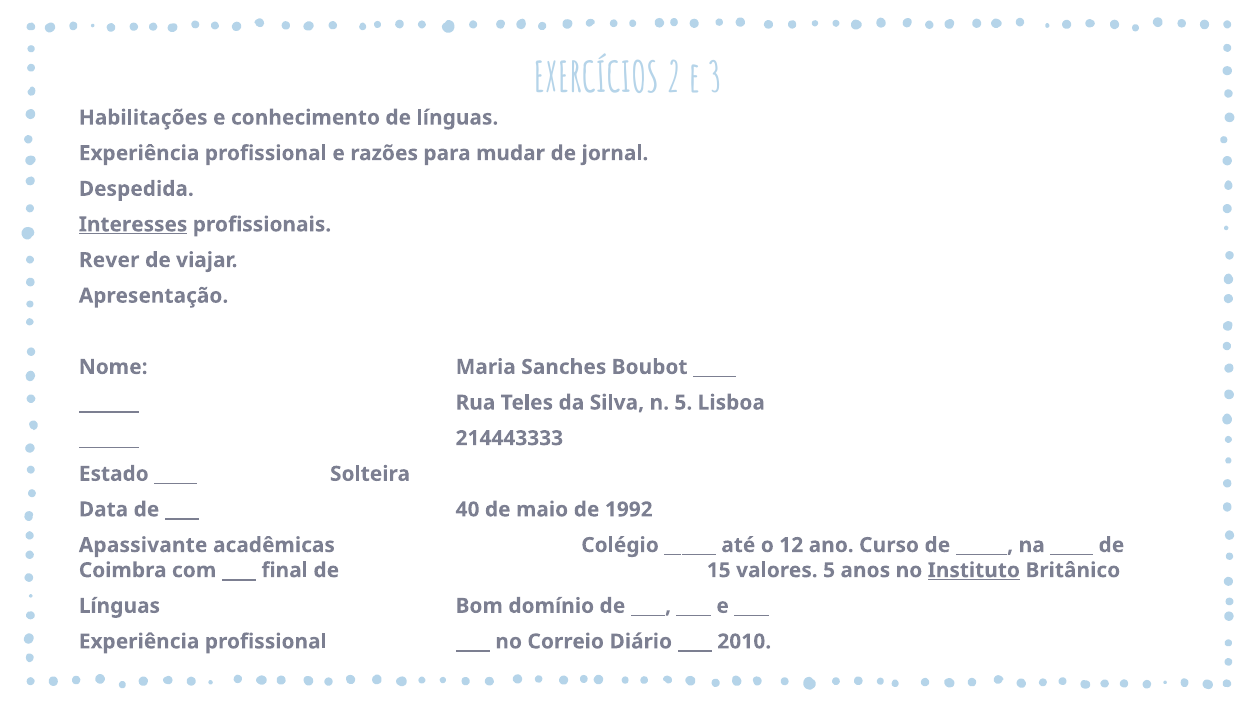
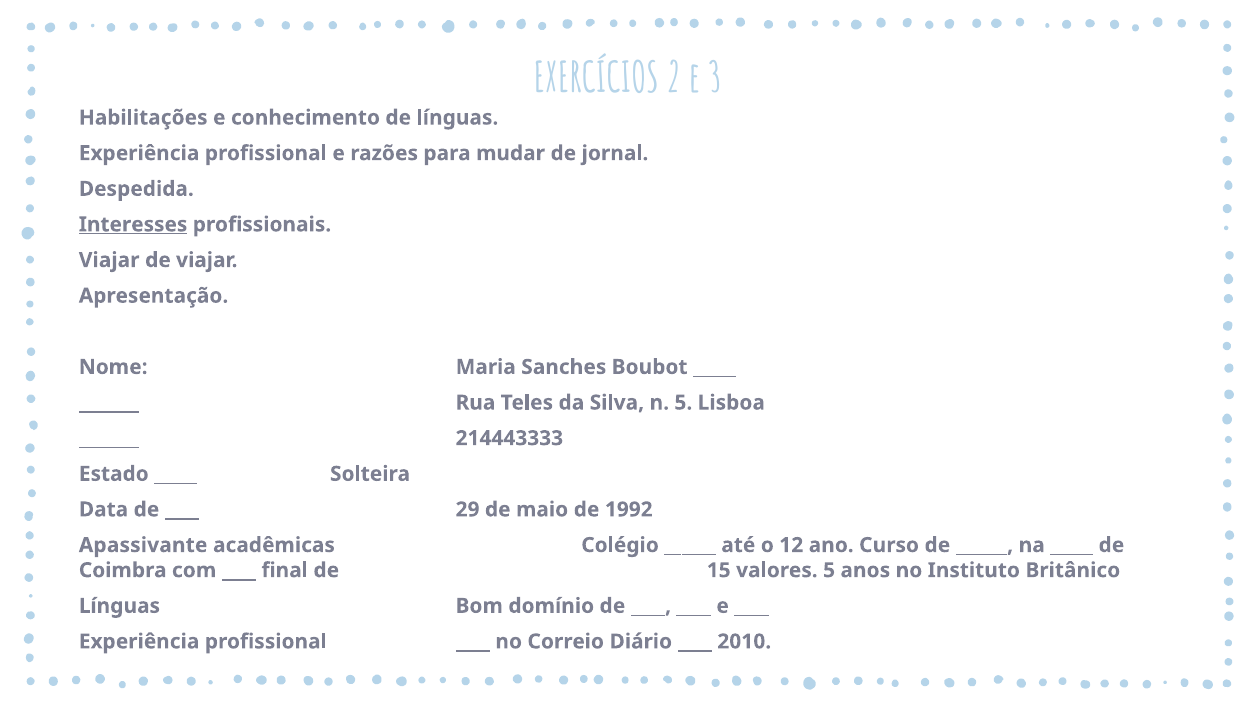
Rever at (109, 260): Rever -> Viajar
40: 40 -> 29
Instituto underline: present -> none
